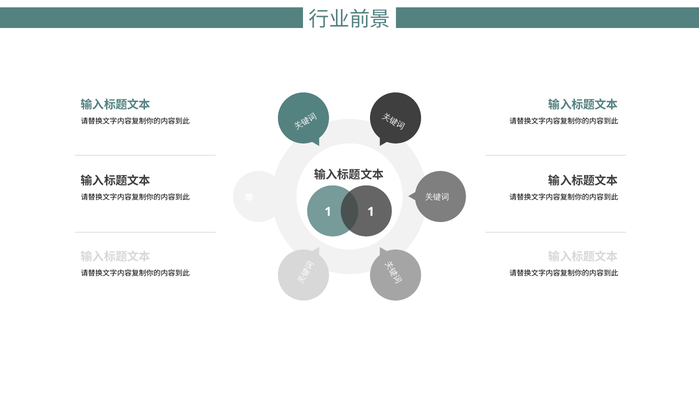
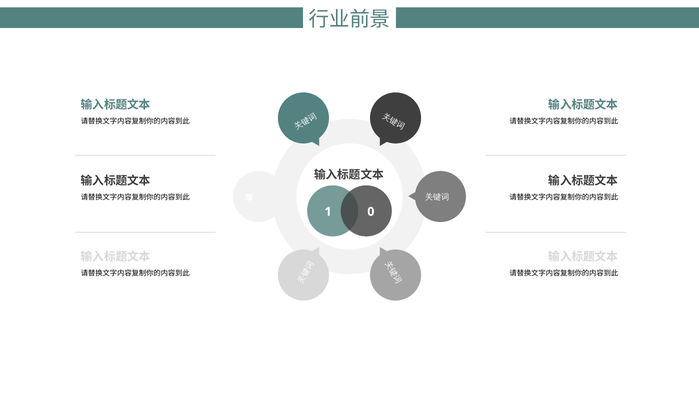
1 1: 1 -> 0
